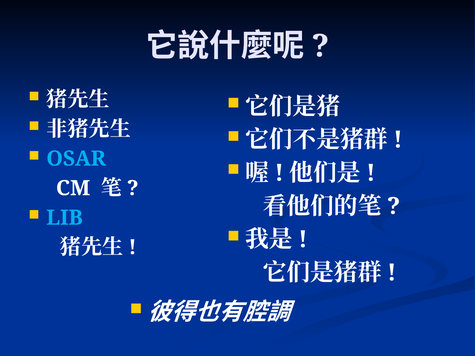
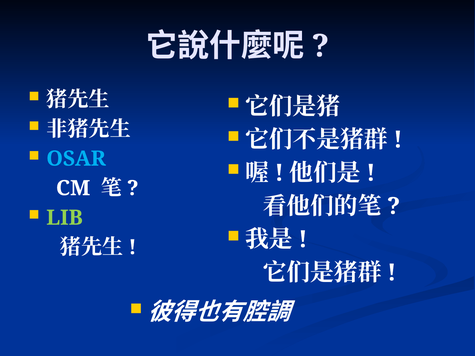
LIB colour: light blue -> light green
